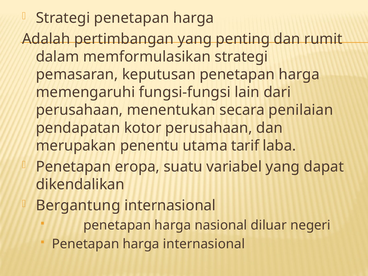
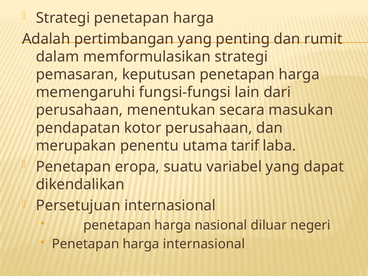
penilaian: penilaian -> masukan
Bergantung: Bergantung -> Persetujuan
